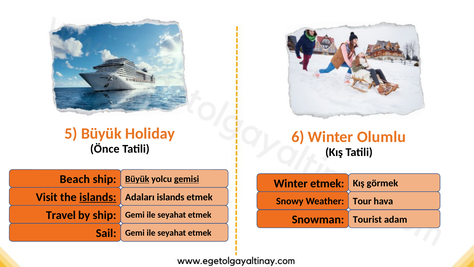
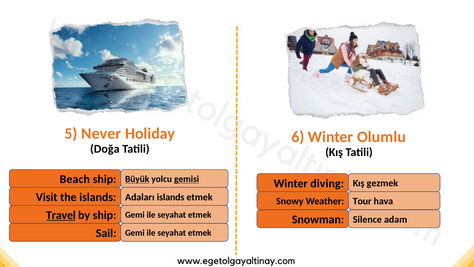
5 Büyük: Büyük -> Never
Önce: Önce -> Doğa
Winter etmek: etmek -> diving
görmek: görmek -> gezmek
islands at (98, 197) underline: present -> none
Travel underline: none -> present
Tourist: Tourist -> Silence
